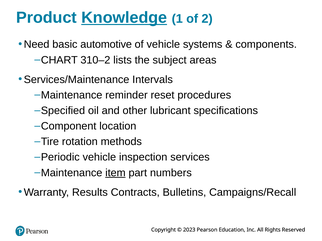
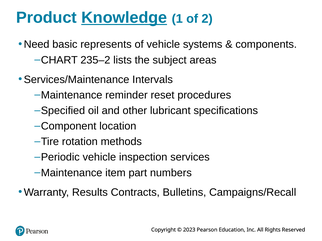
automotive: automotive -> represents
310–2: 310–2 -> 235–2
item underline: present -> none
